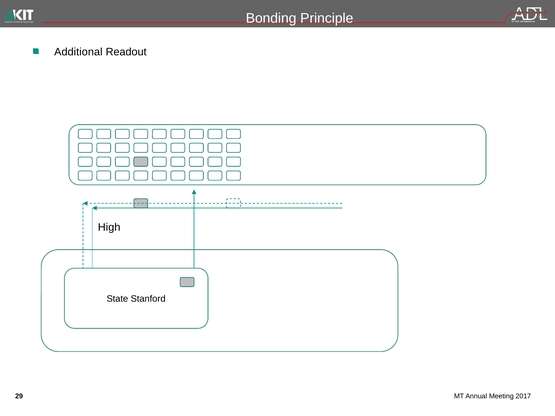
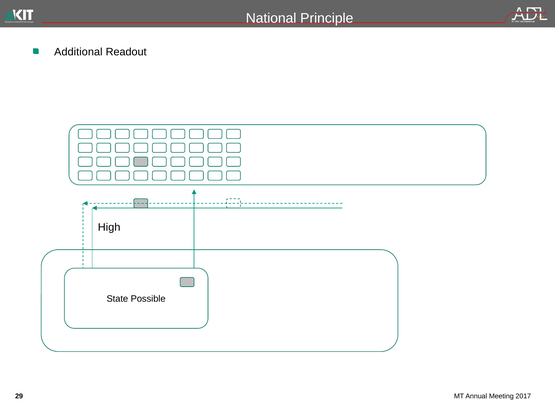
Bonding: Bonding -> National
Stanford: Stanford -> Possible
